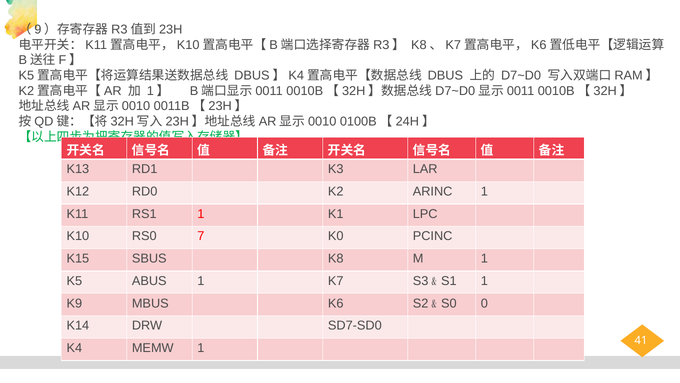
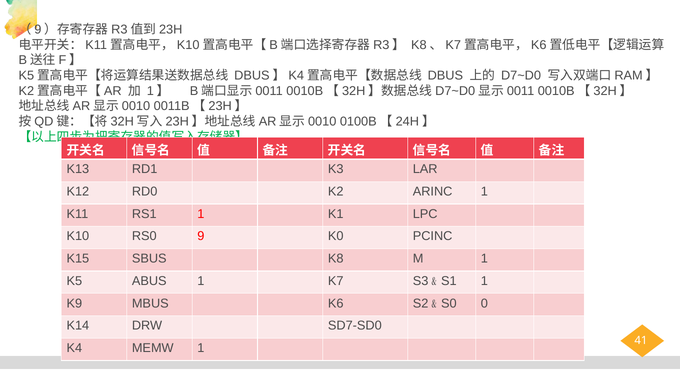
7: 7 -> 9
